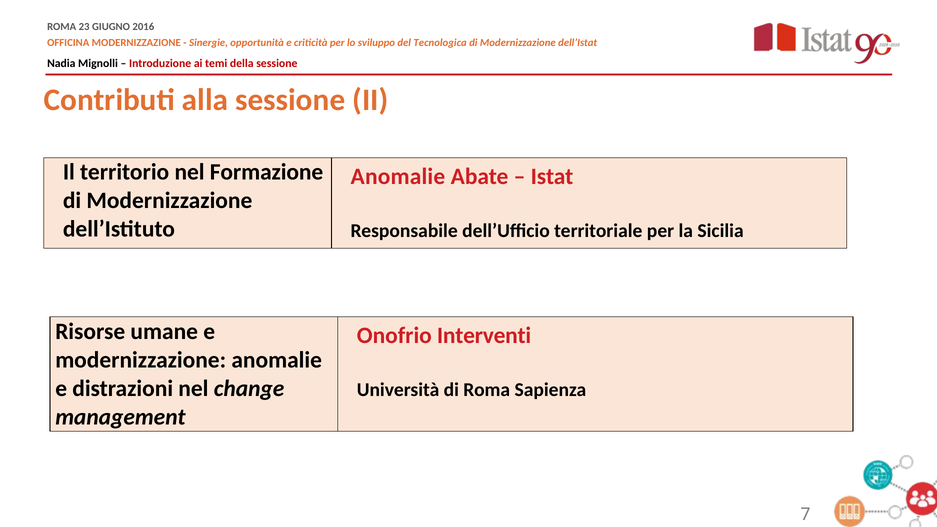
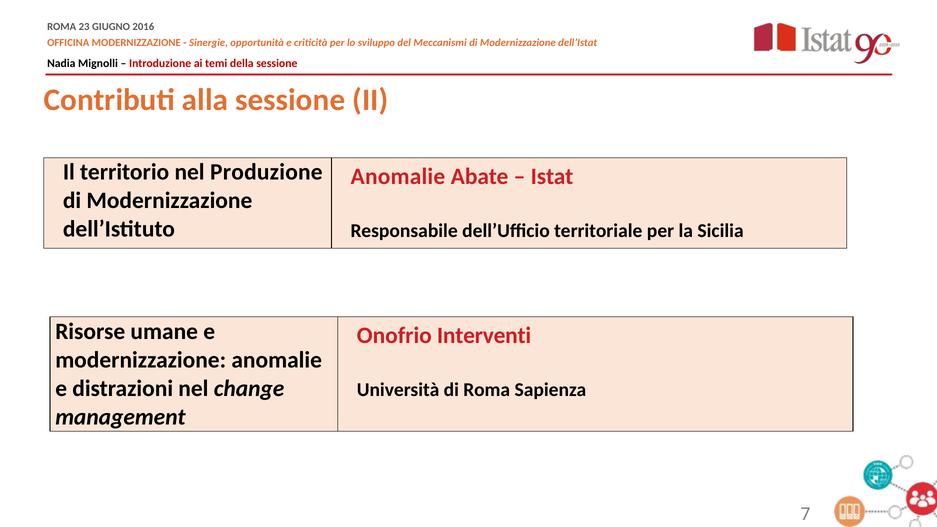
Tecnologica: Tecnologica -> Meccanismi
Formazione: Formazione -> Produzione
